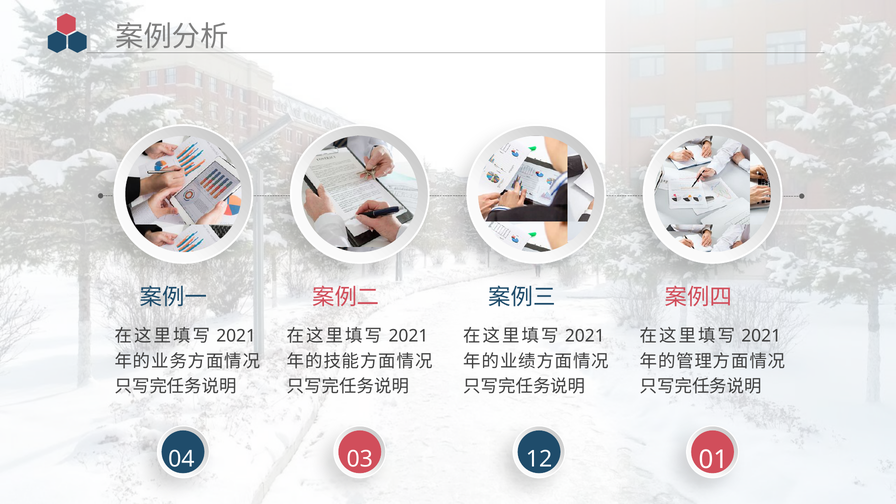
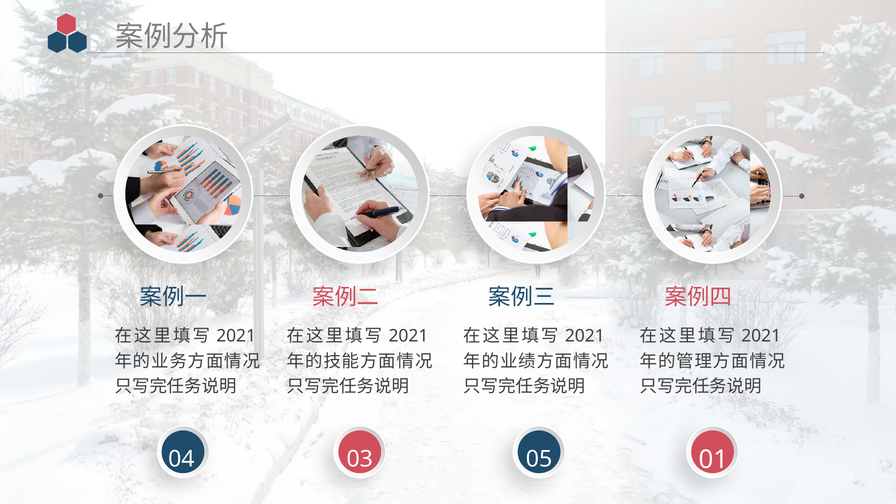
12: 12 -> 05
